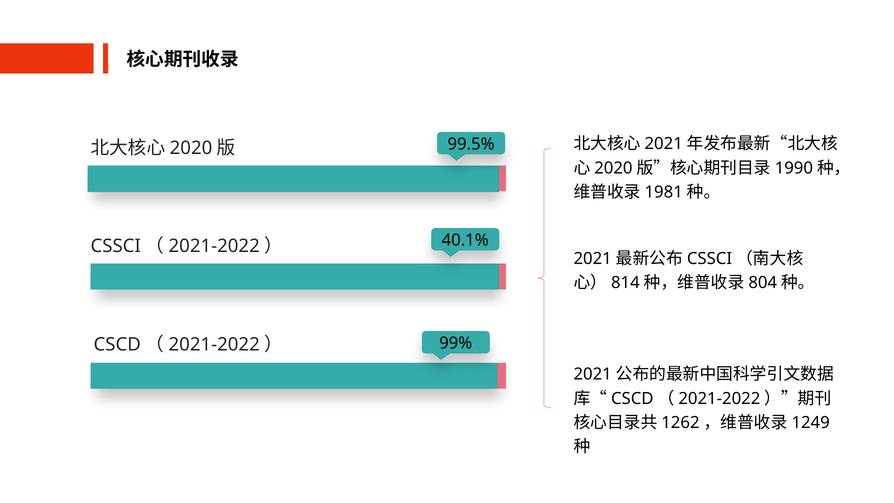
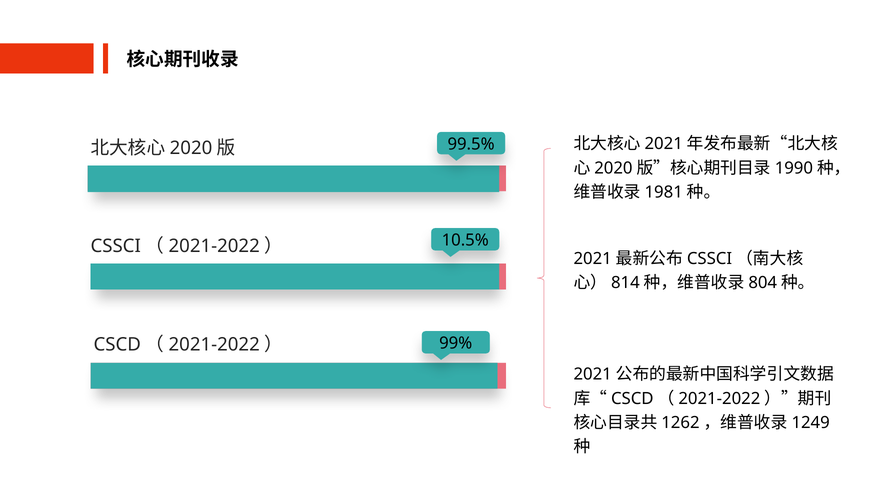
40.1%: 40.1% -> 10.5%
